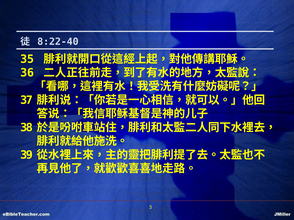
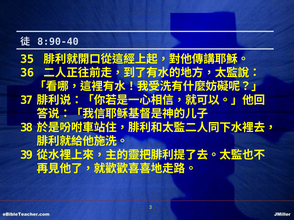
8:22-40: 8:22-40 -> 8:90-40
